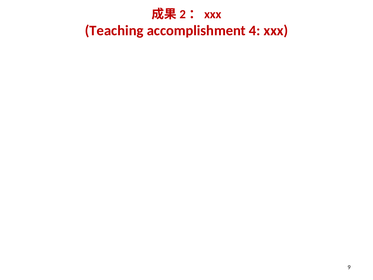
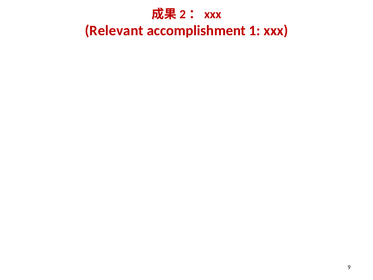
Teaching: Teaching -> Relevant
4: 4 -> 1
